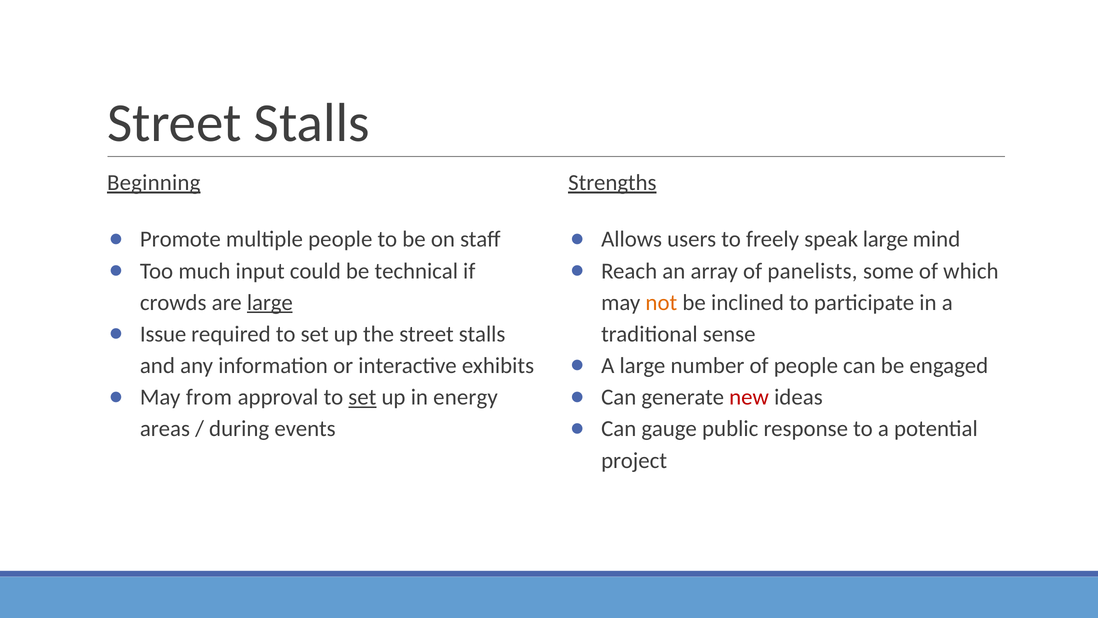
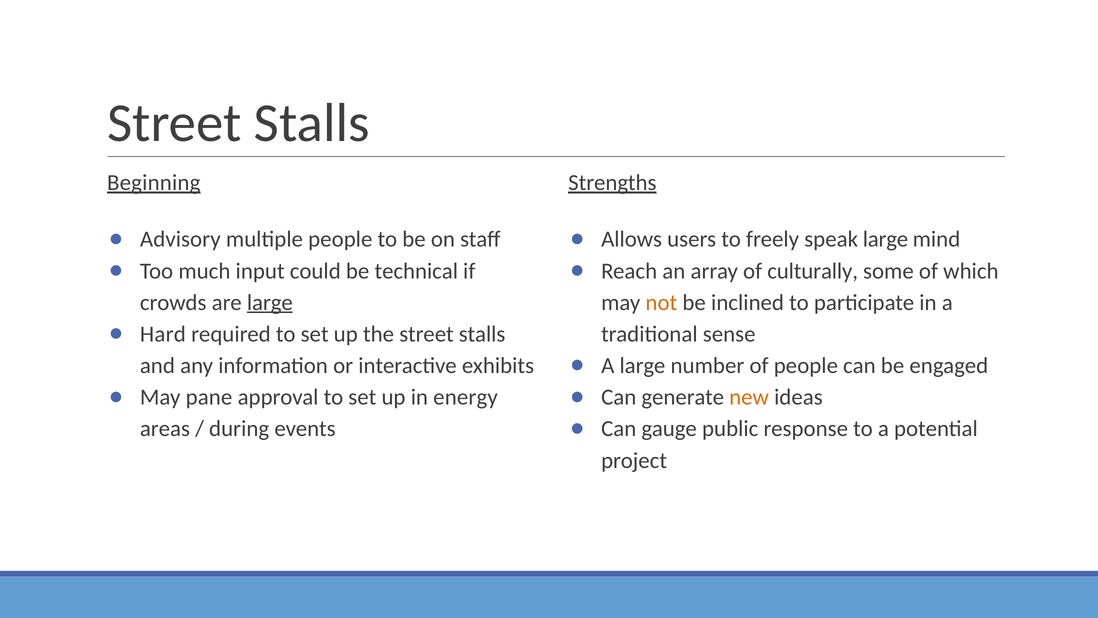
Promote: Promote -> Advisory
panelists: panelists -> culturally
Issue: Issue -> Hard
from: from -> pane
set at (362, 397) underline: present -> none
new colour: red -> orange
